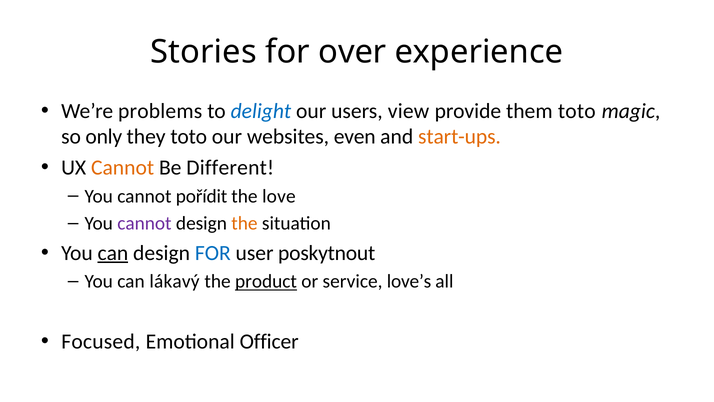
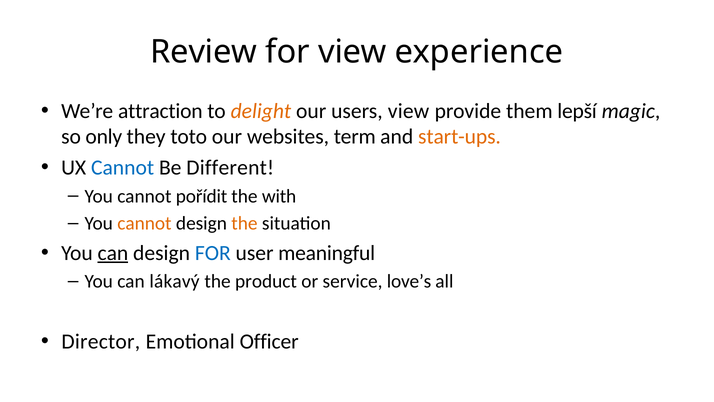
Stories: Stories -> Review
for over: over -> view
problems: problems -> attraction
delight colour: blue -> orange
them toto: toto -> lepší
even: even -> term
Cannot at (123, 167) colour: orange -> blue
love: love -> with
cannot at (144, 223) colour: purple -> orange
poskytnout: poskytnout -> meaningful
product underline: present -> none
Focused: Focused -> Director
